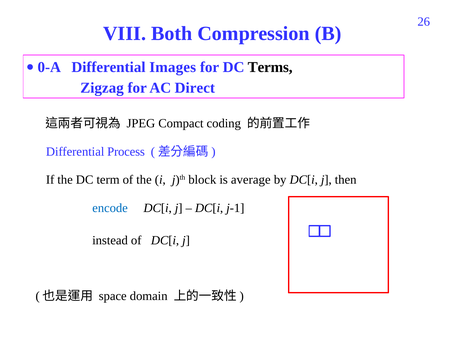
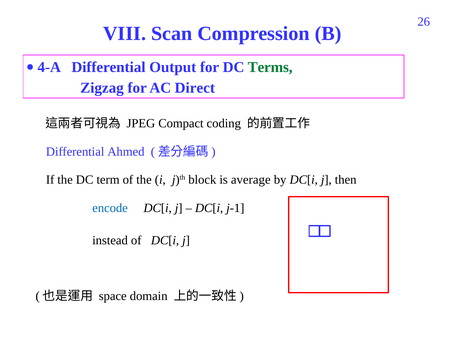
Both: Both -> Scan
0-A: 0-A -> 4-A
Images: Images -> Output
Terms colour: black -> green
Process: Process -> Ahmed
